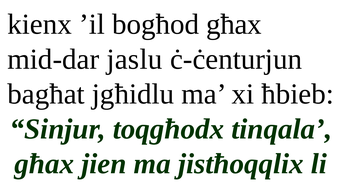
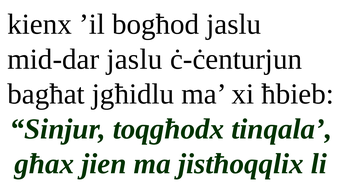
bogħod għax: għax -> jaslu
